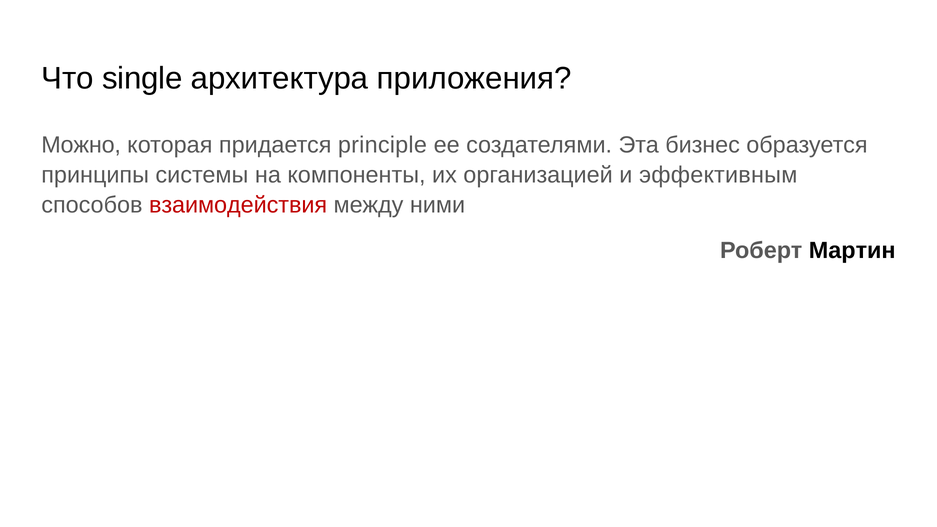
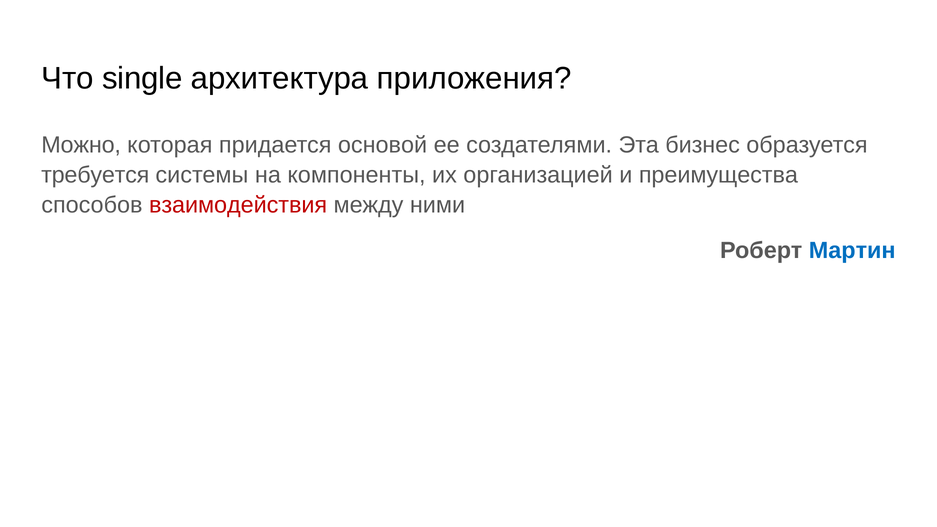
principle: principle -> основой
принципы: принципы -> требуется
эффективным: эффективным -> преимущества
Мартин colour: black -> blue
